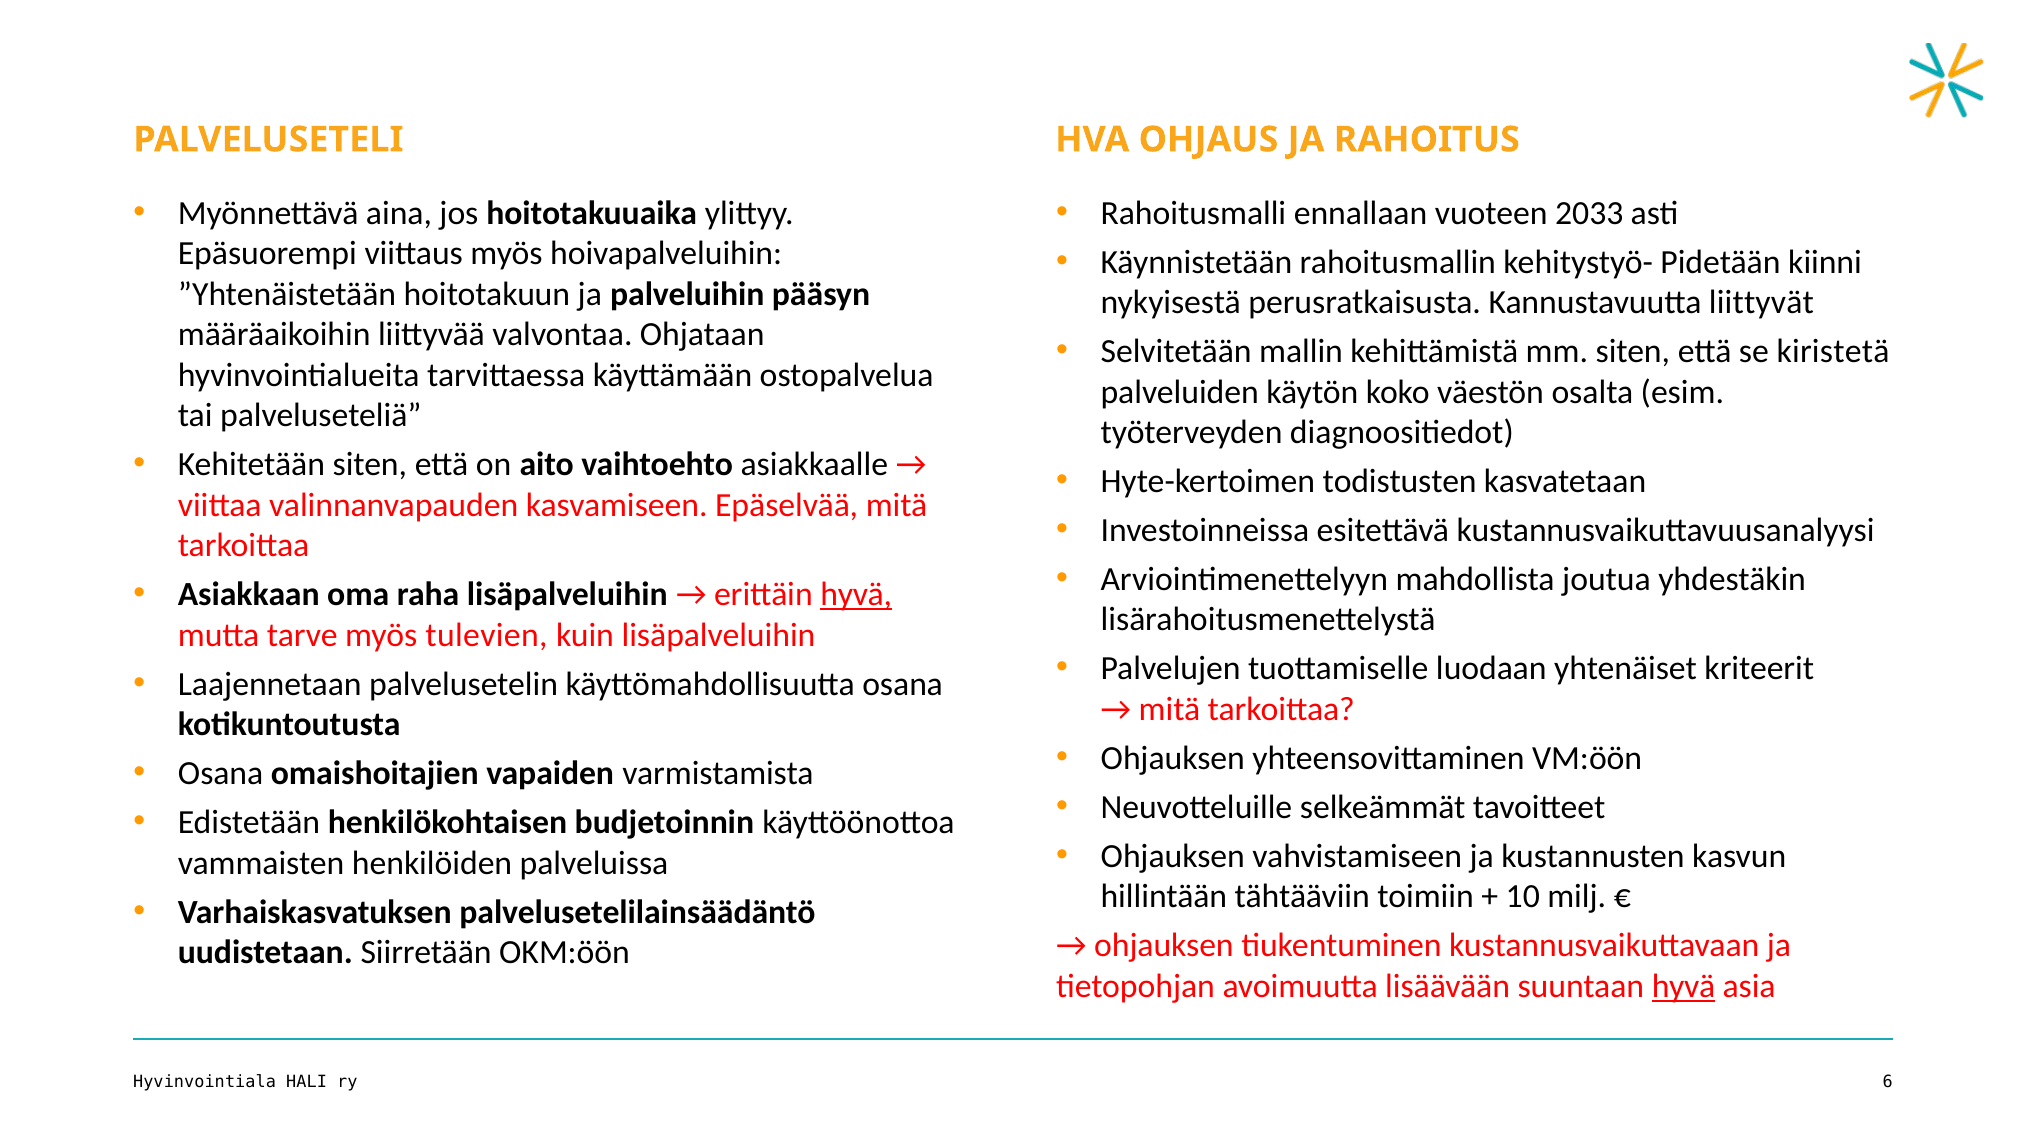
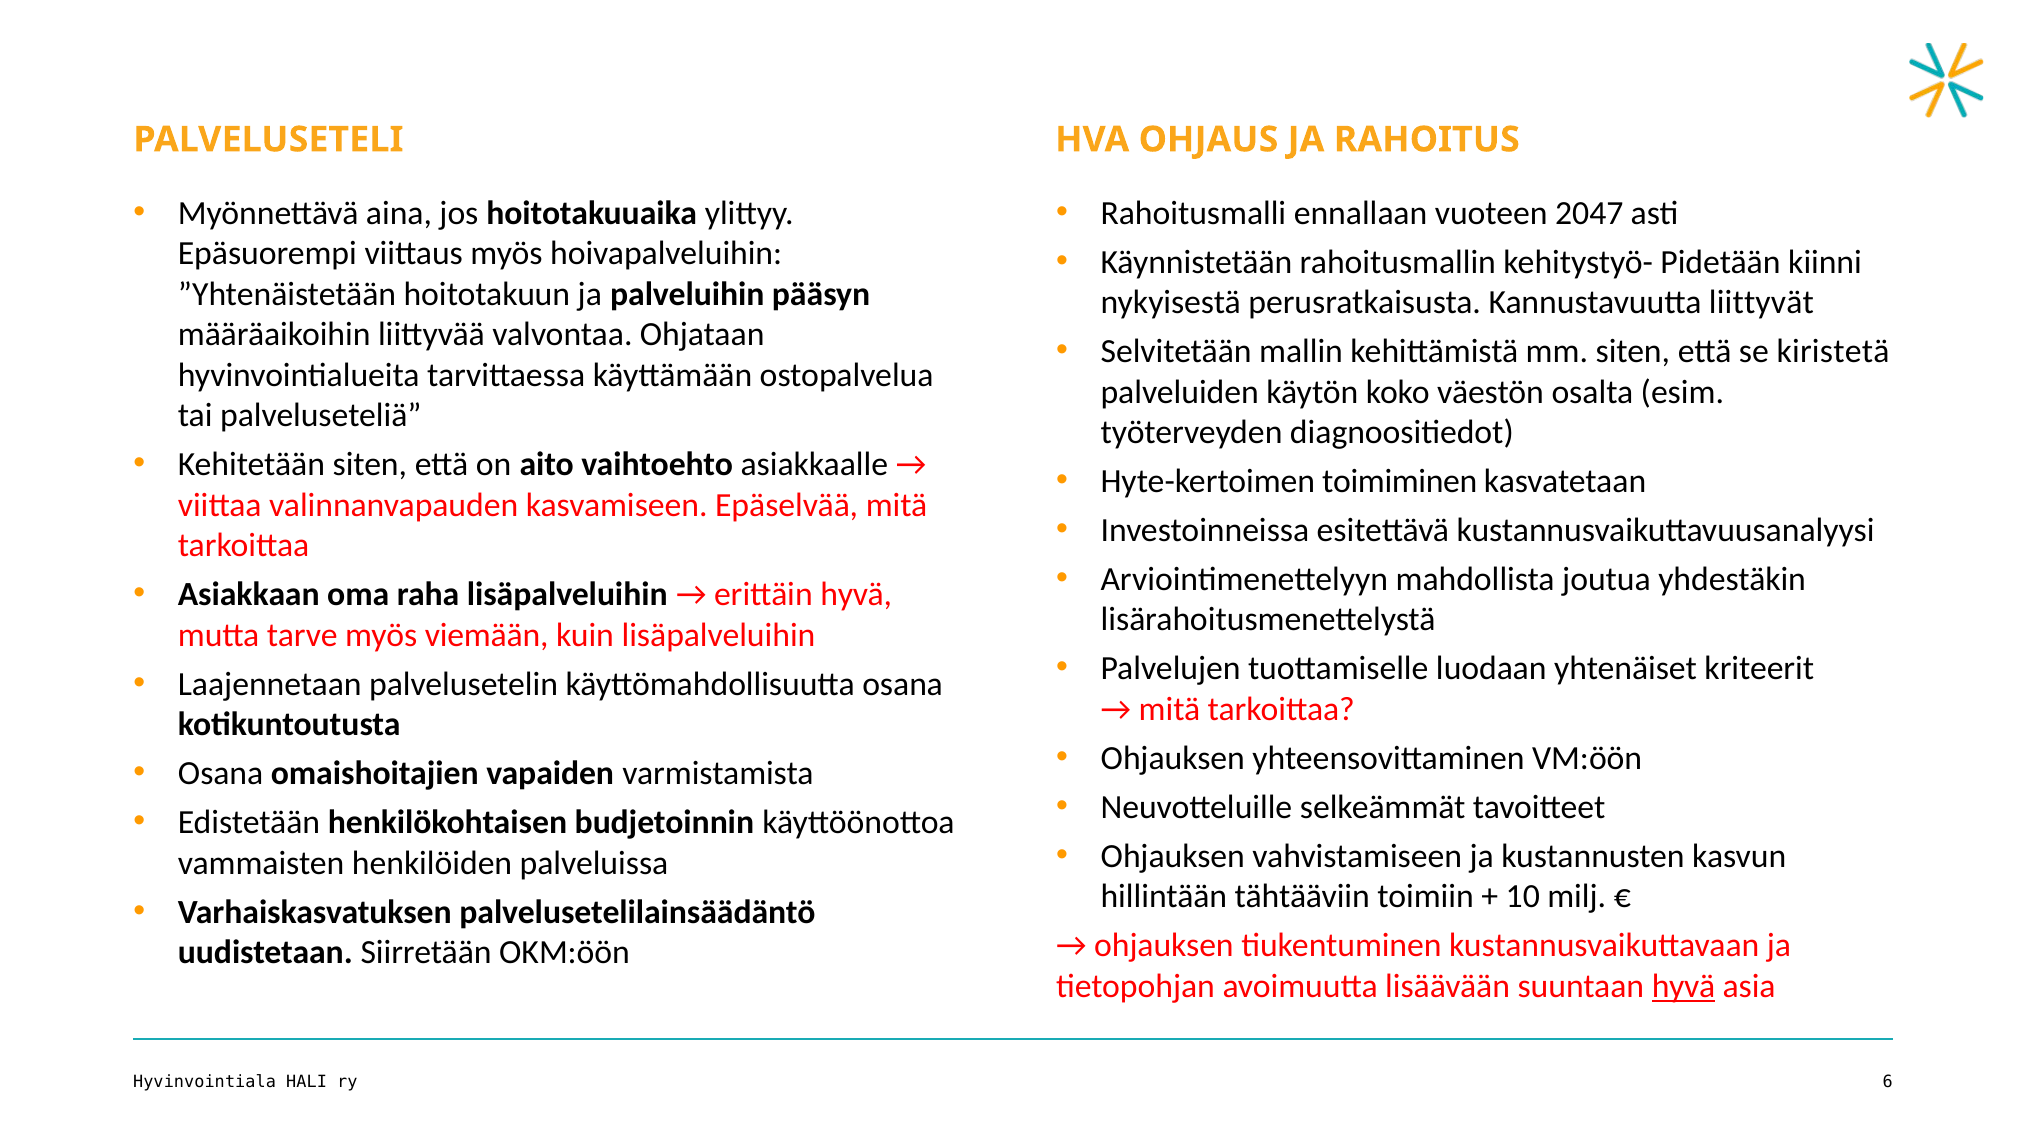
2033: 2033 -> 2047
todistusten: todistusten -> toimiminen
hyvä at (856, 594) underline: present -> none
tulevien: tulevien -> viemään
